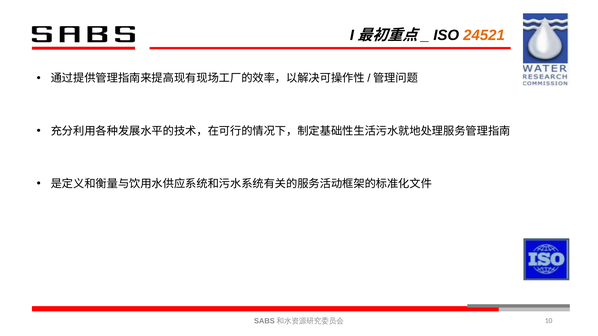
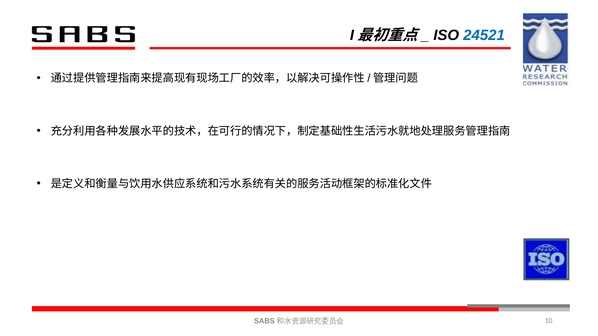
24521 colour: orange -> blue
